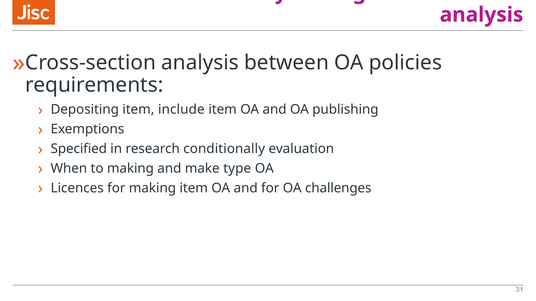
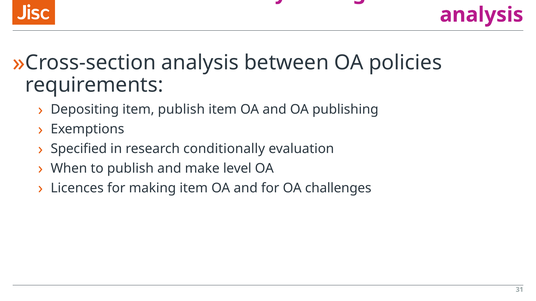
item include: include -> publish
to making: making -> publish
type: type -> level
